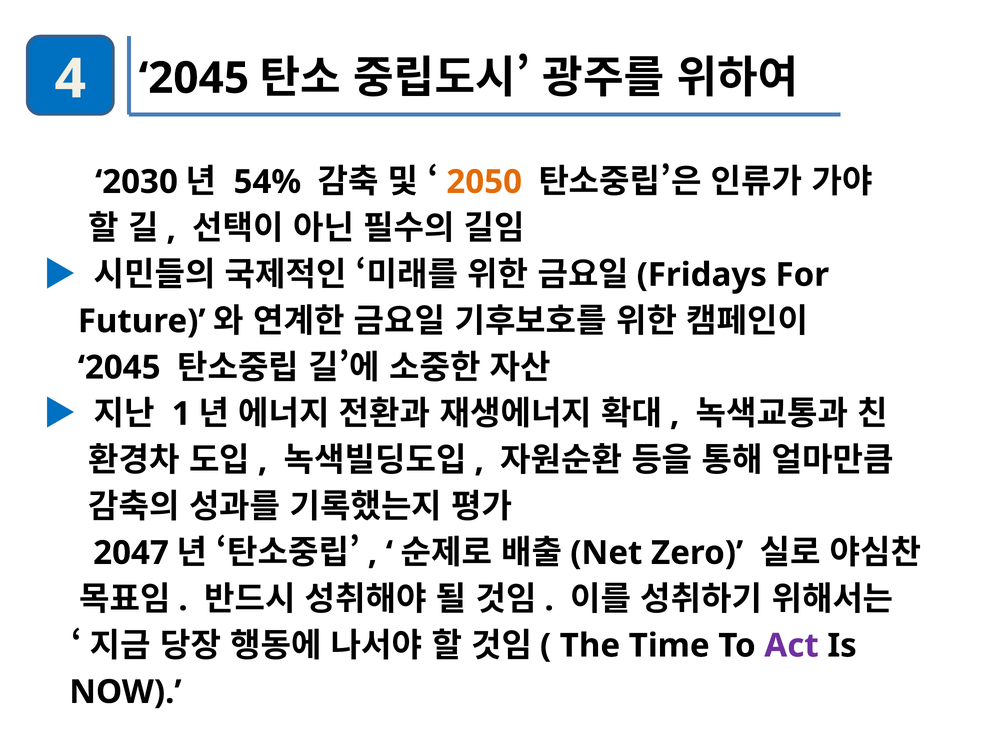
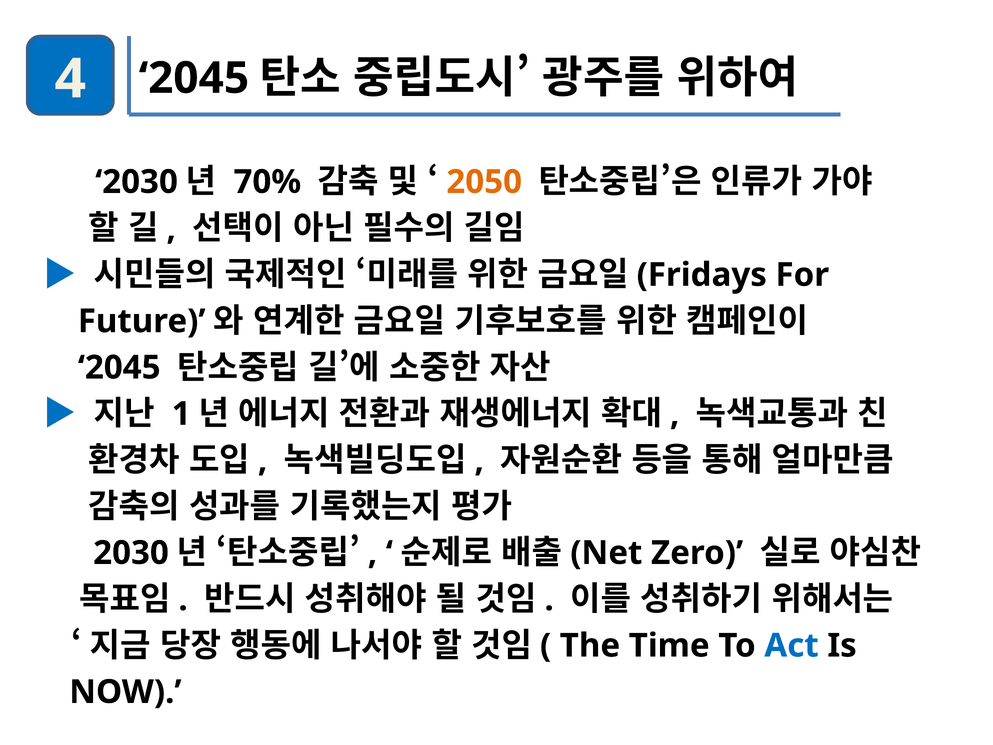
54%: 54% -> 70%
2047 at (131, 553): 2047 -> 2030
Act colour: purple -> blue
